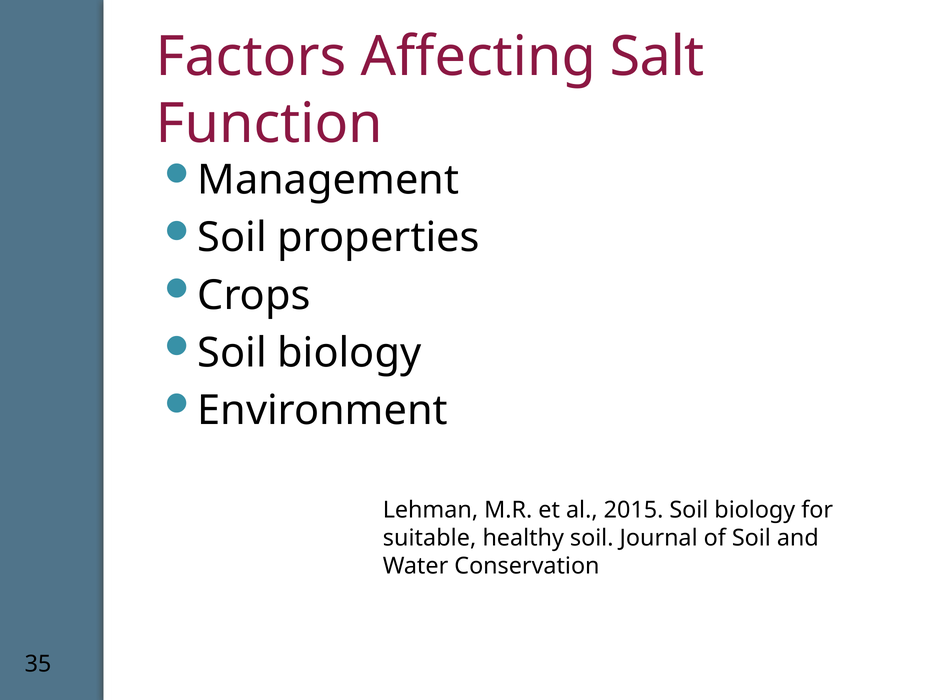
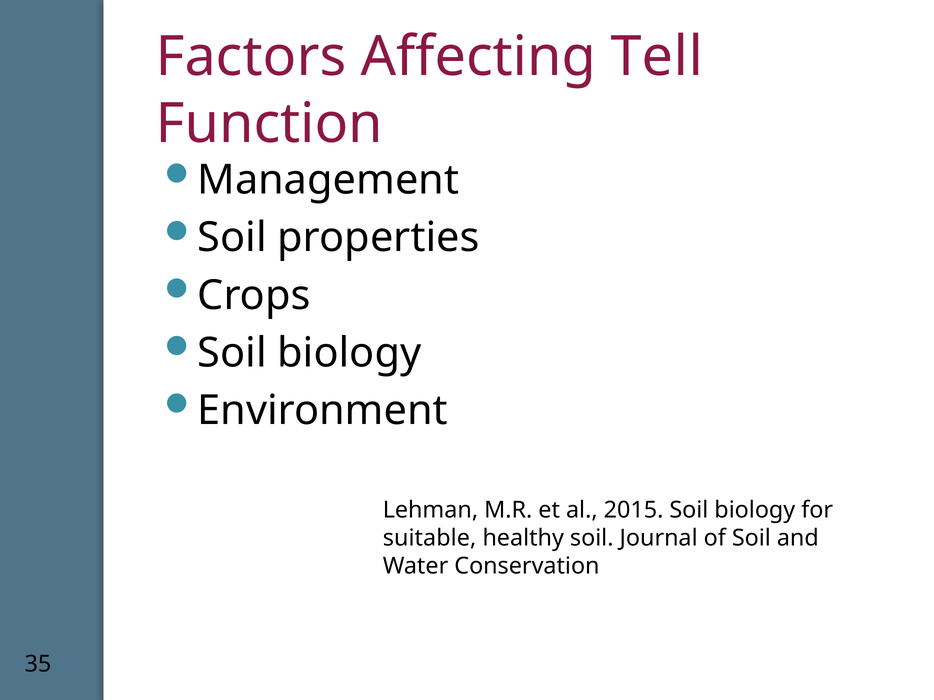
Salt: Salt -> Tell
